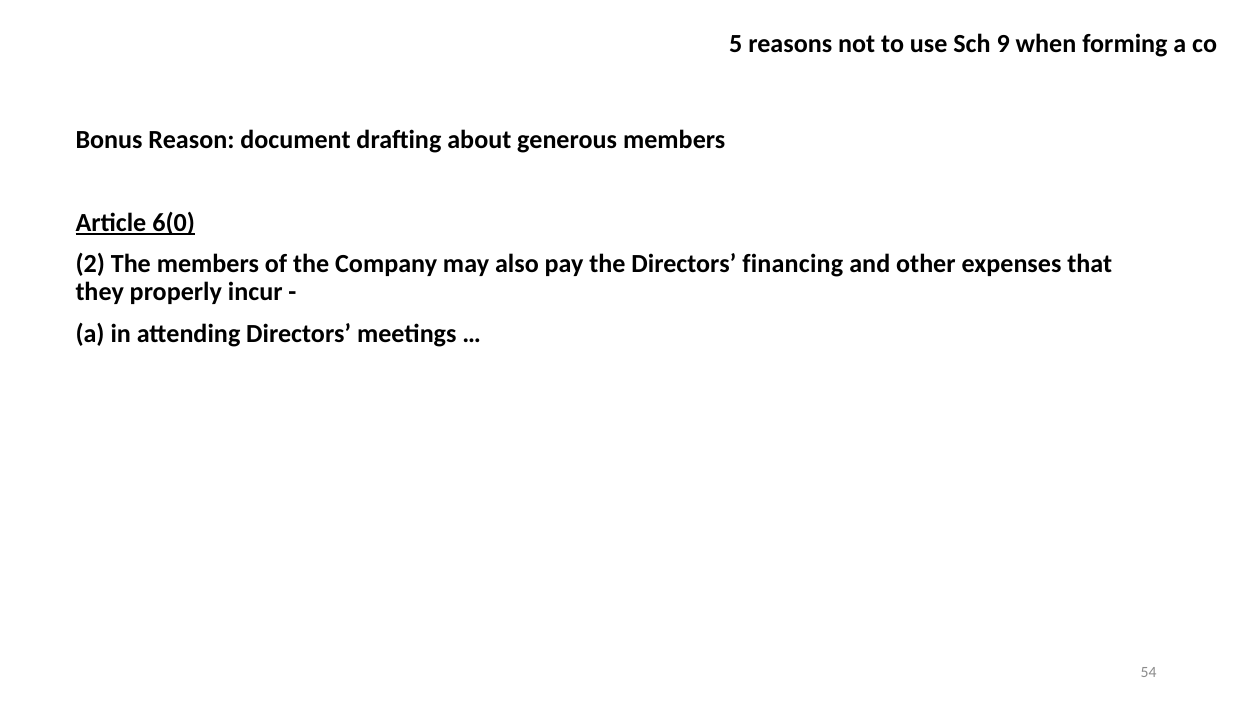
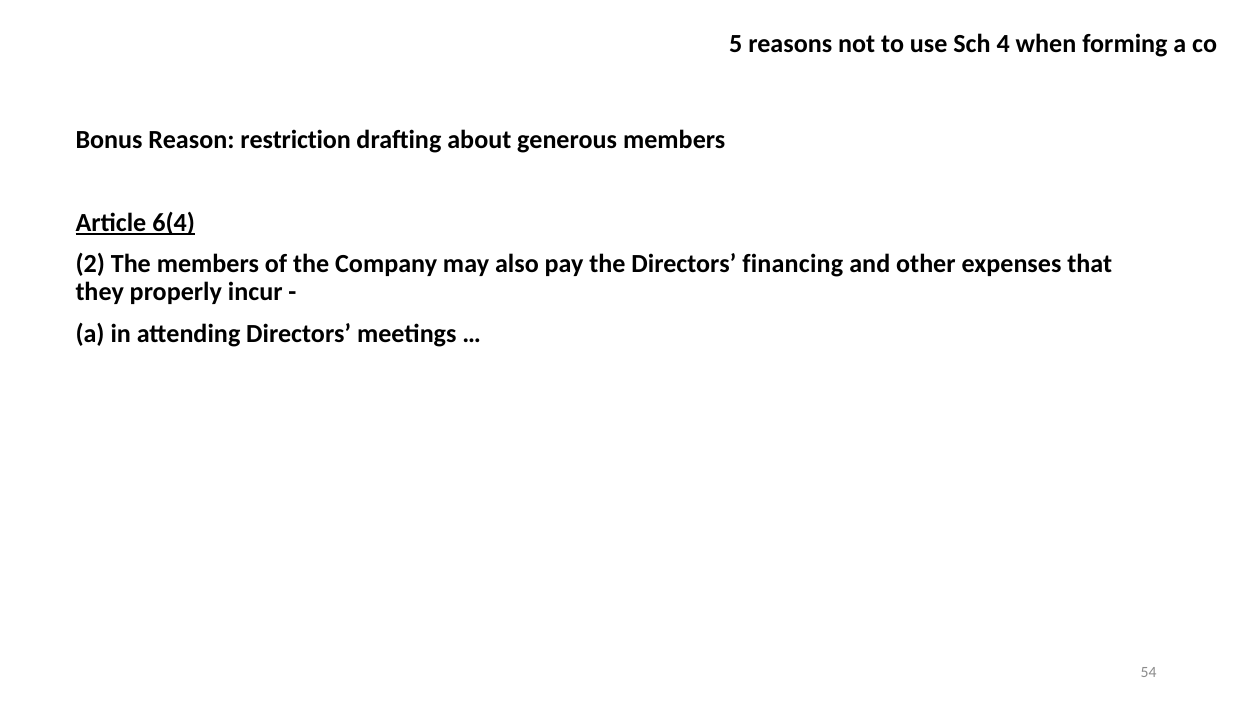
9: 9 -> 4
document: document -> restriction
6(0: 6(0 -> 6(4
